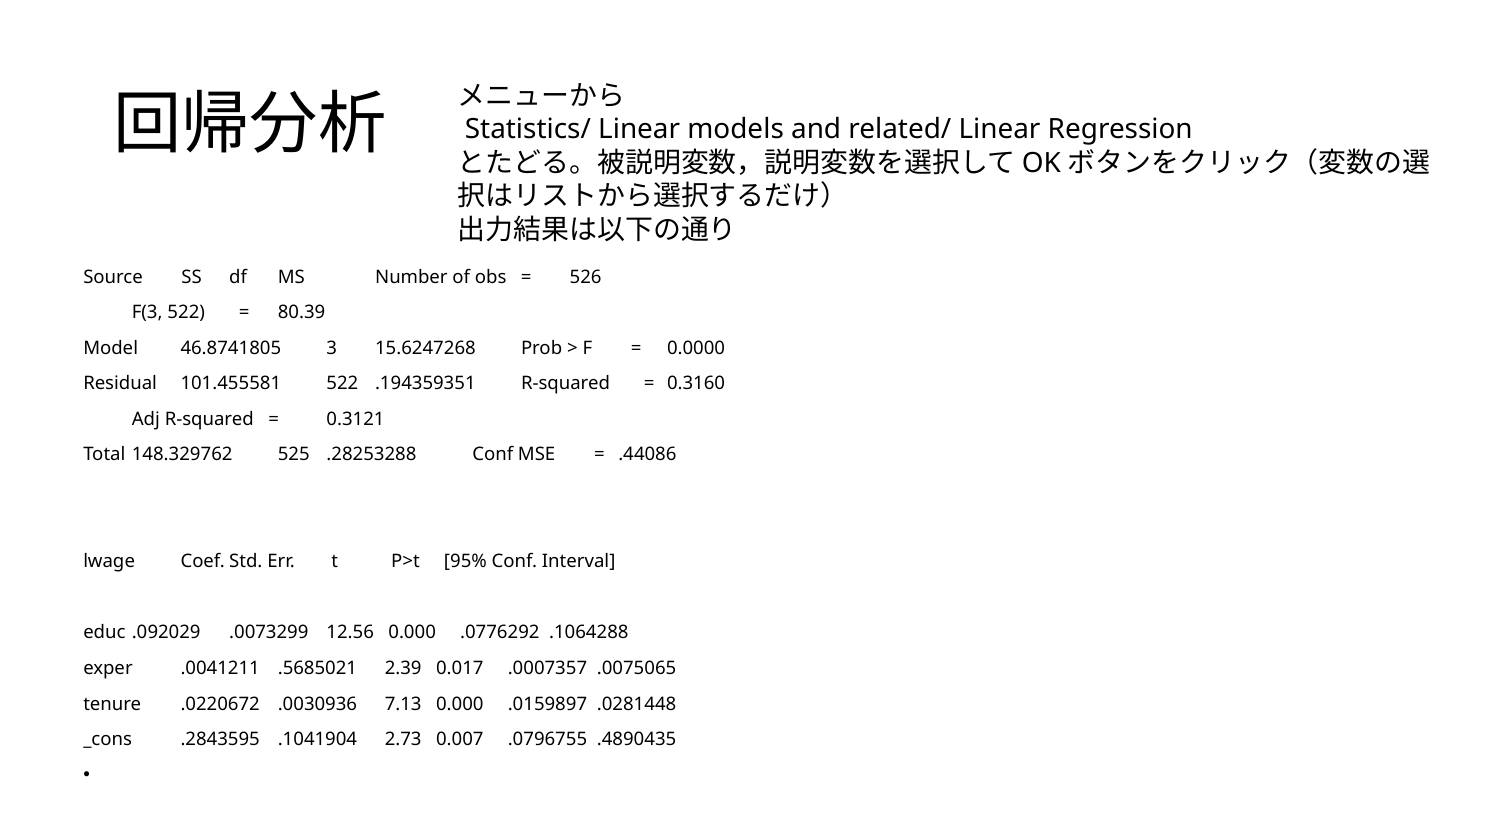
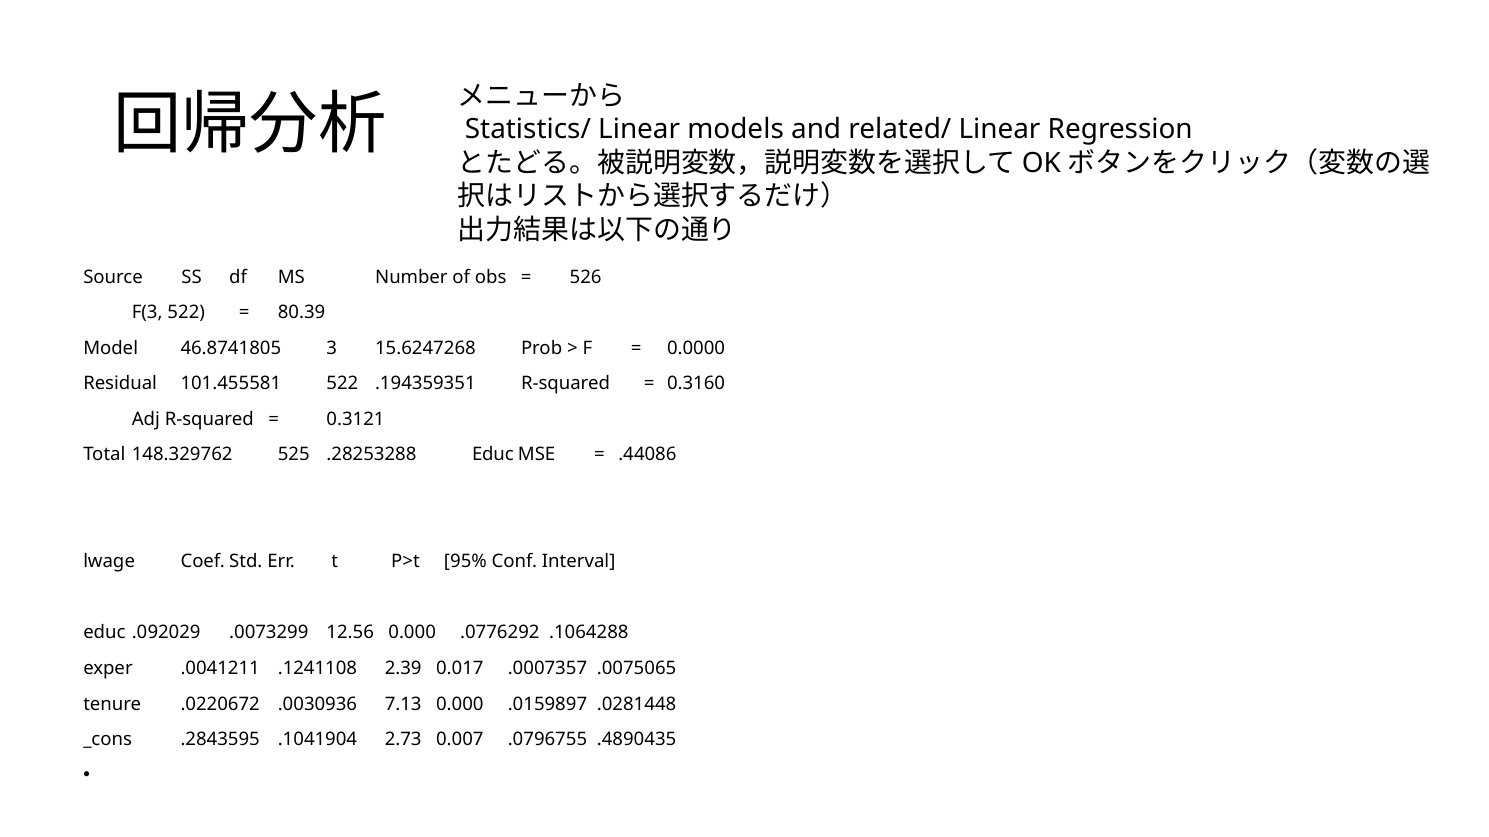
.28253288 Conf: Conf -> Educ
.5685021: .5685021 -> .1241108
